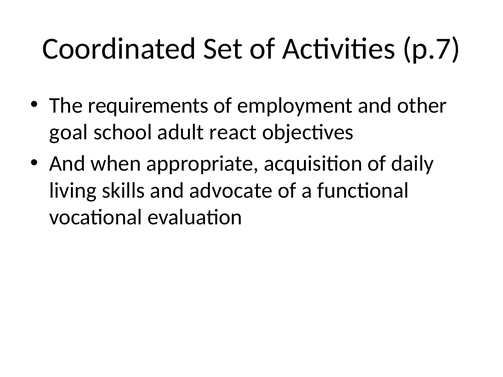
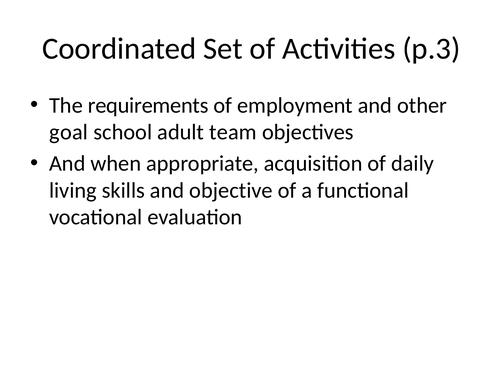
p.7: p.7 -> p.3
react: react -> team
advocate: advocate -> objective
